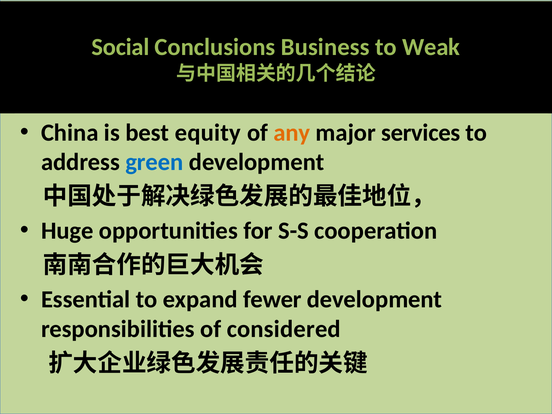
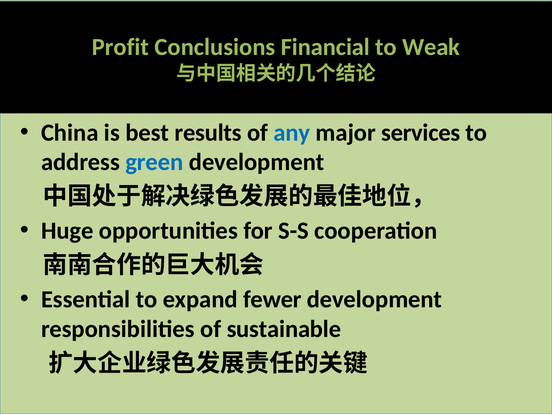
Social: Social -> Profit
Business: Business -> Financial
equity: equity -> results
any colour: orange -> blue
considered: considered -> sustainable
